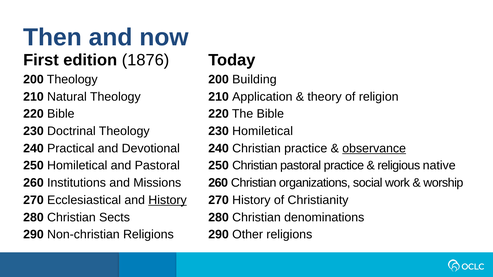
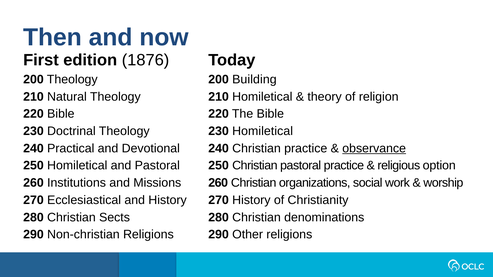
210 Application: Application -> Homiletical
native: native -> option
History at (168, 200) underline: present -> none
